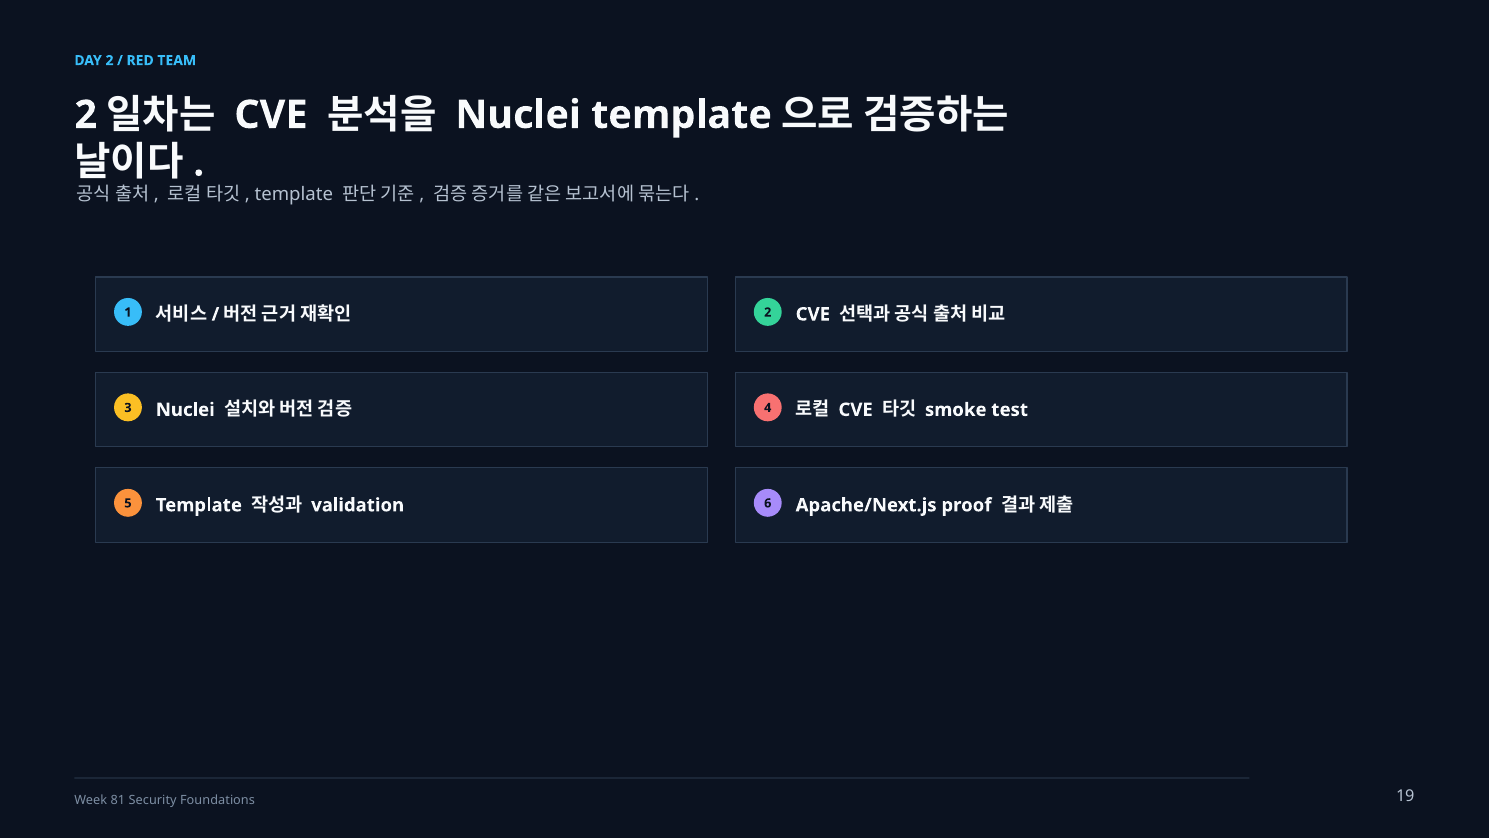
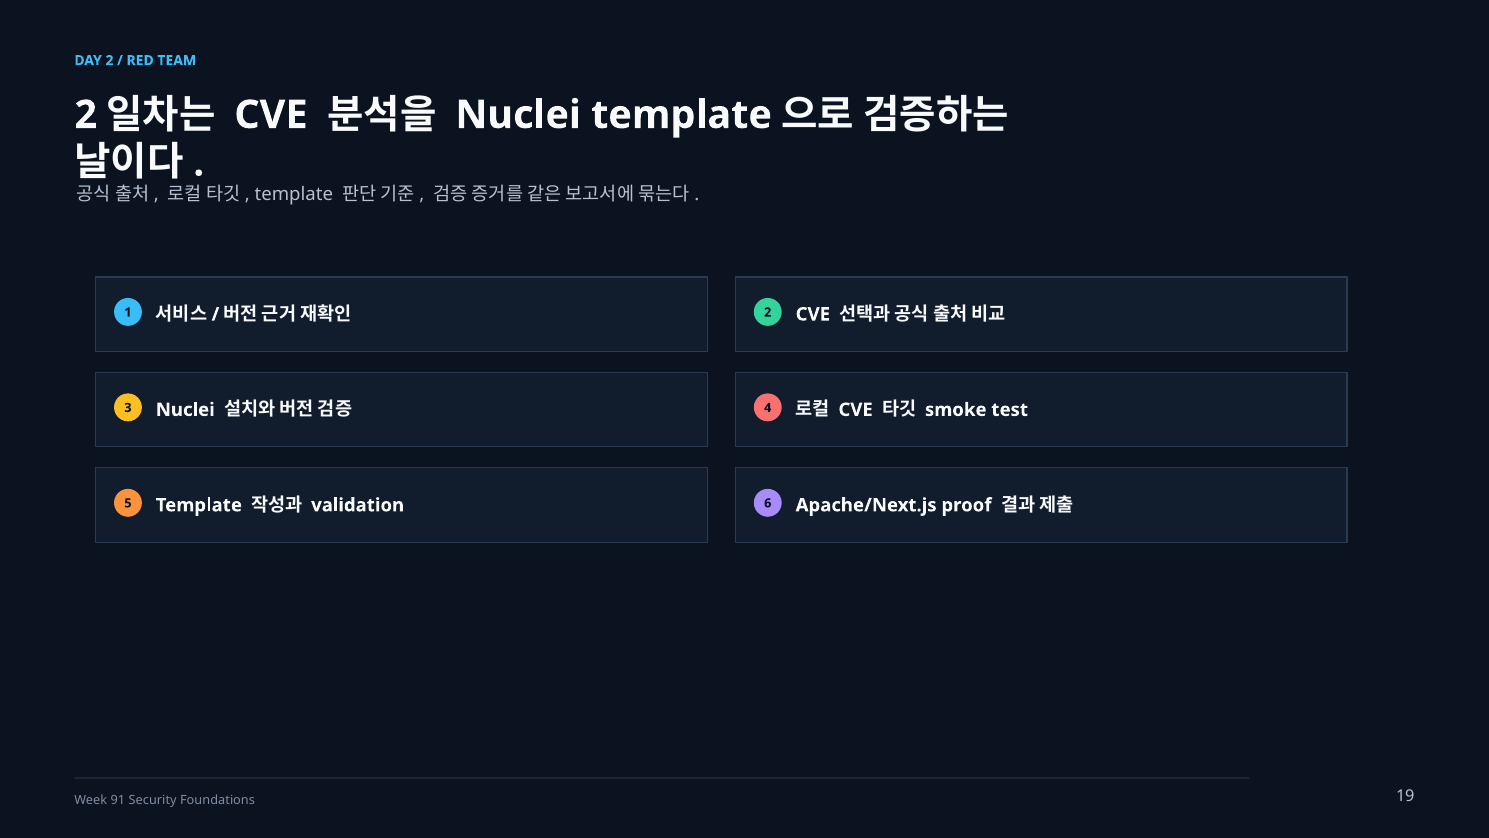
81: 81 -> 91
